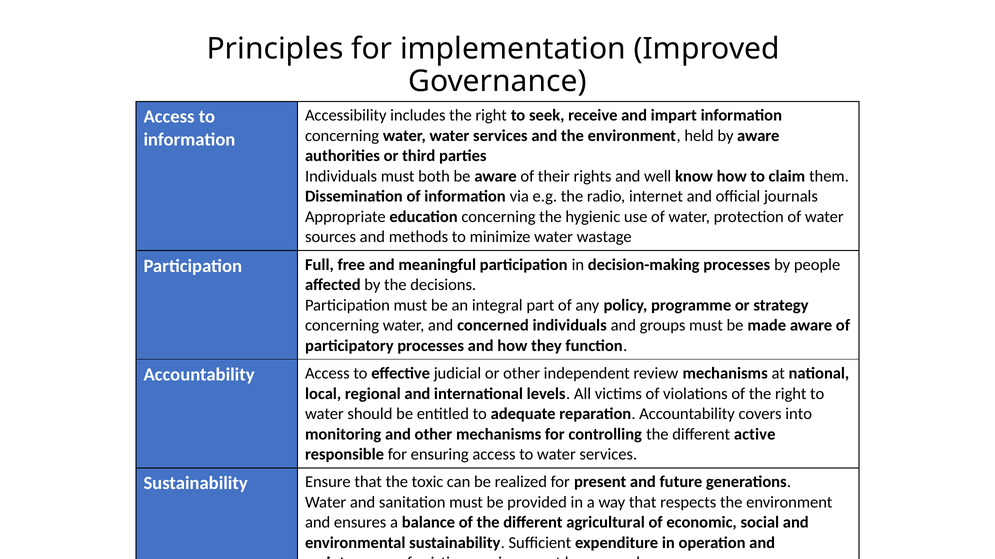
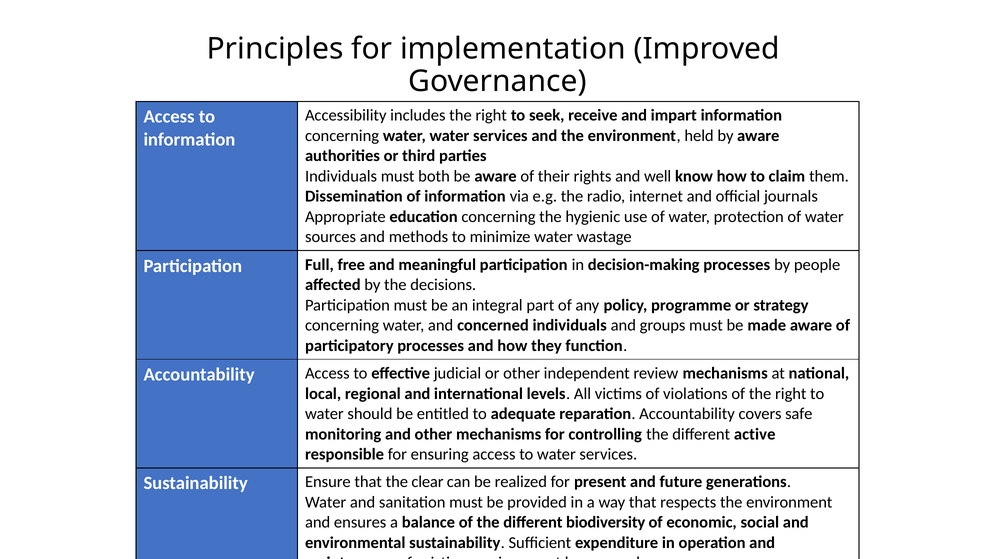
into: into -> safe
toxic: toxic -> clear
agricultural: agricultural -> biodiversity
